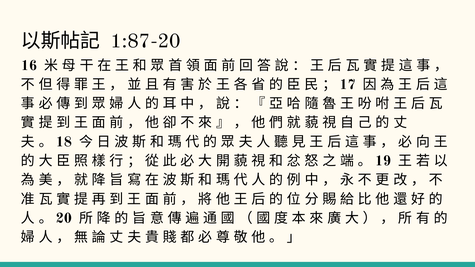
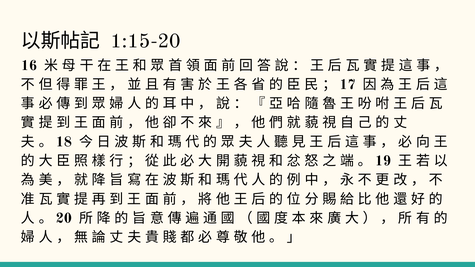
1:87-20: 1:87-20 -> 1:15-20
